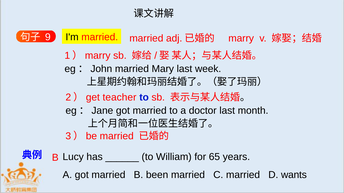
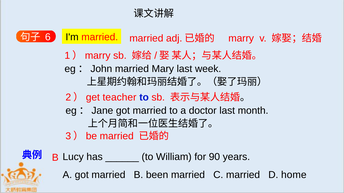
9: 9 -> 6
65: 65 -> 90
wants: wants -> home
